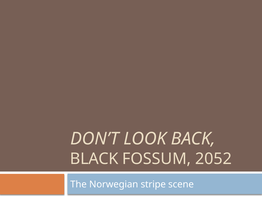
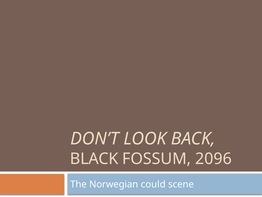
2052: 2052 -> 2096
stripe: stripe -> could
